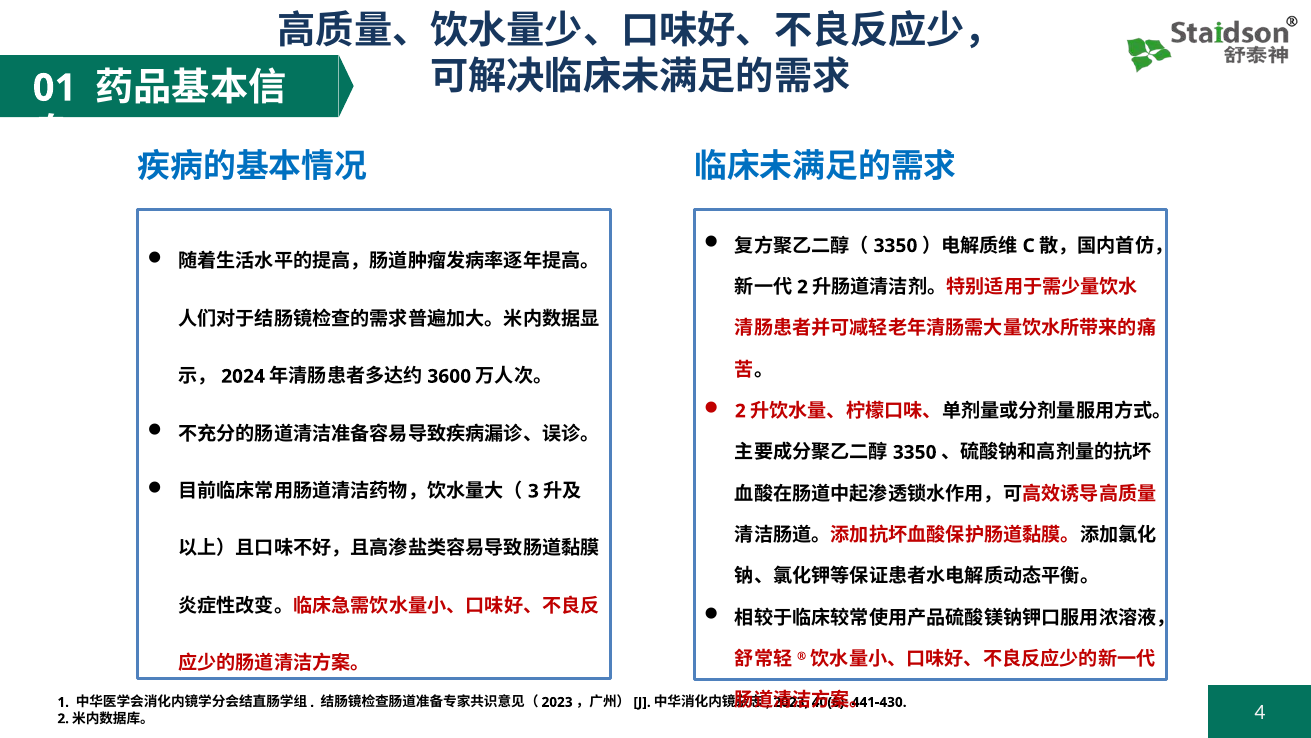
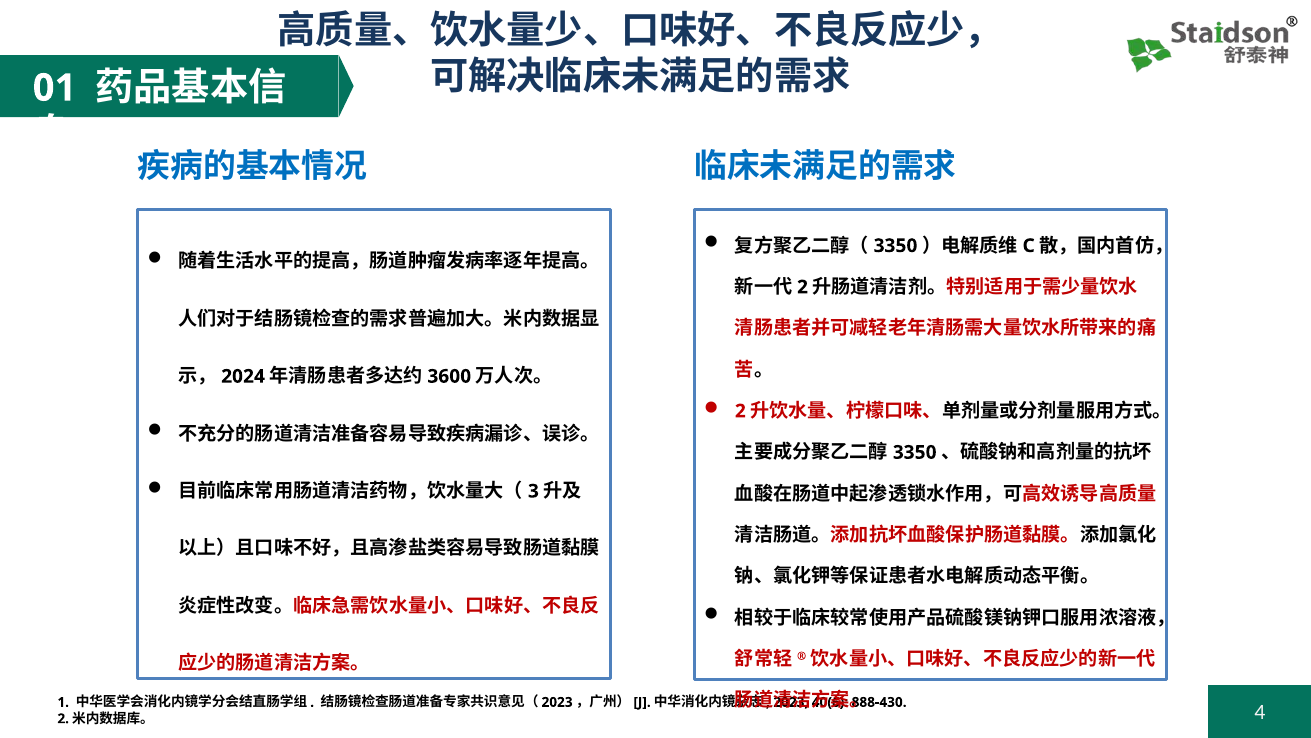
441-430: 441-430 -> 888-430
